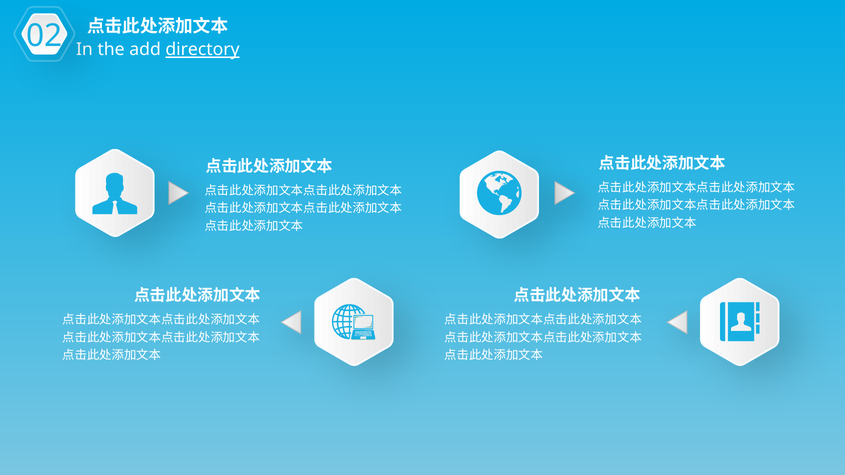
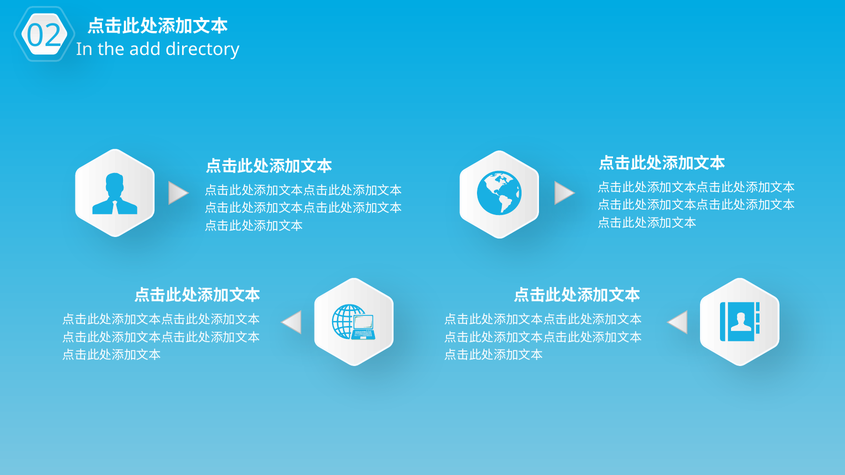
directory underline: present -> none
